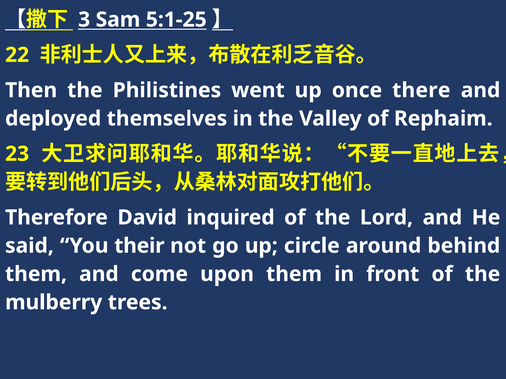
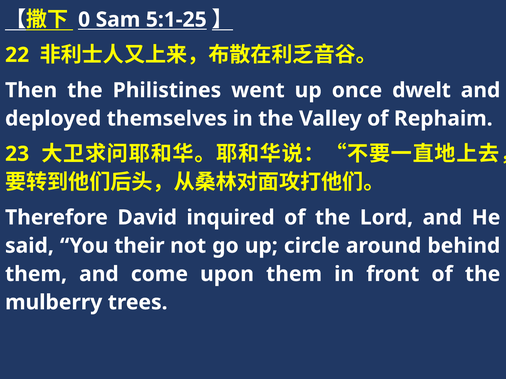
3: 3 -> 0
there: there -> dwelt
